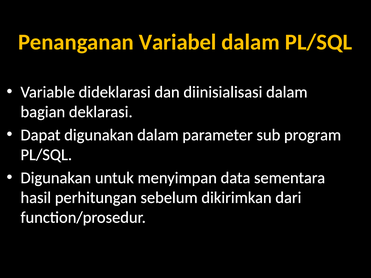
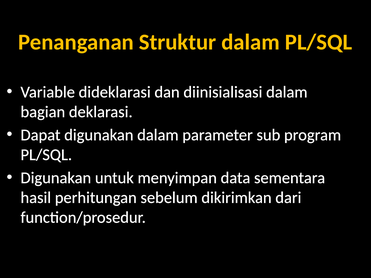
Variabel: Variabel -> Struktur
